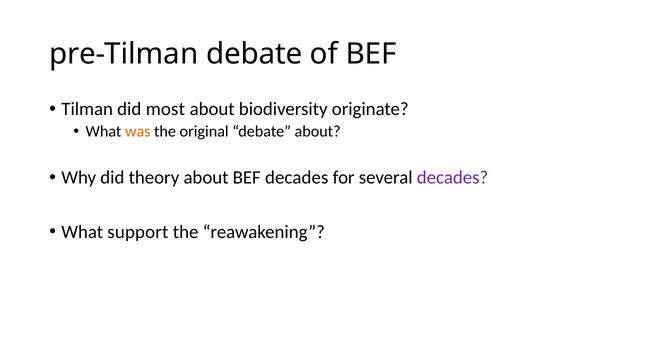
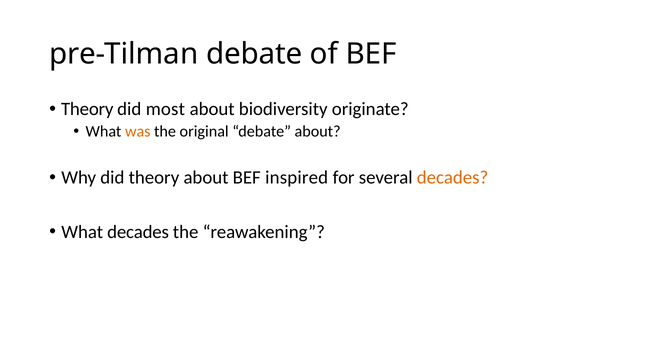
Tilman at (87, 109): Tilman -> Theory
BEF decades: decades -> inspired
decades at (453, 178) colour: purple -> orange
What support: support -> decades
